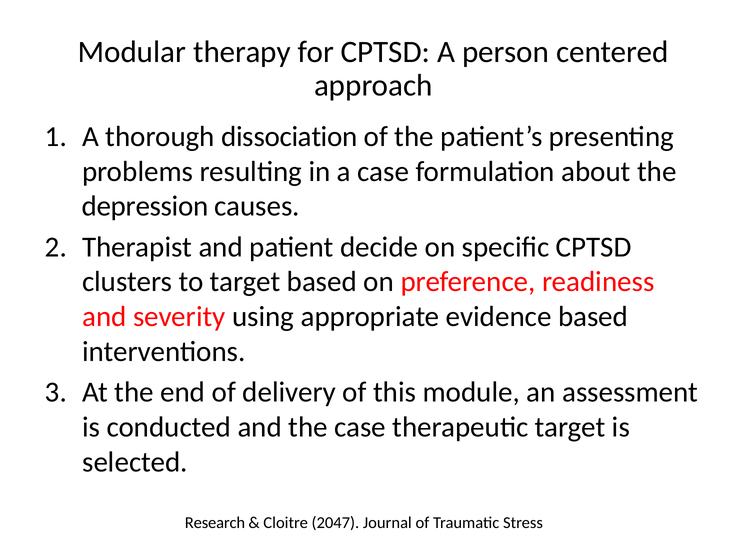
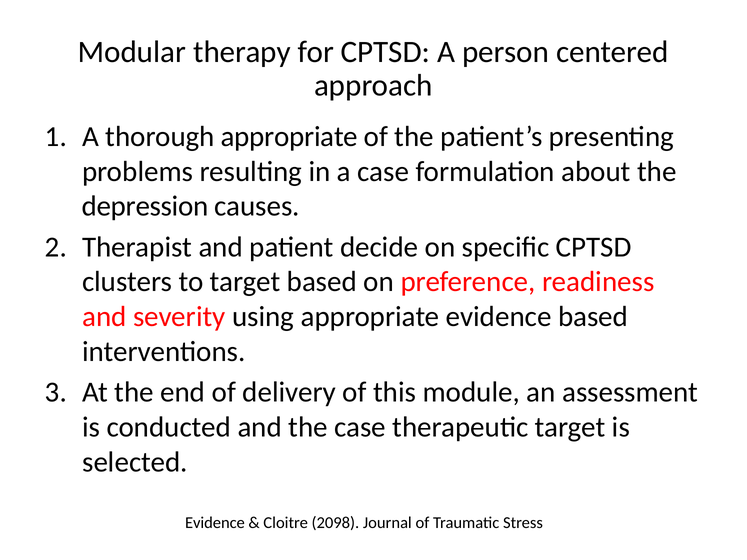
thorough dissociation: dissociation -> appropriate
Research at (215, 523): Research -> Evidence
2047: 2047 -> 2098
